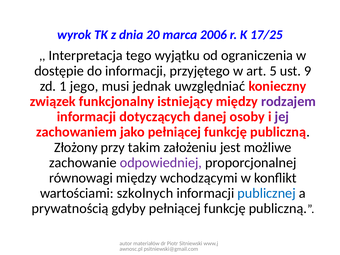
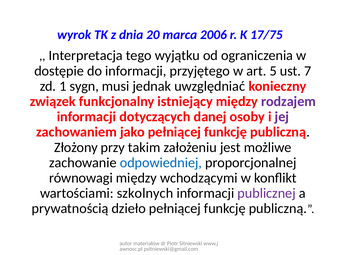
17/25: 17/25 -> 17/75
9: 9 -> 7
jego: jego -> sygn
odpowiedniej colour: purple -> blue
publicznej colour: blue -> purple
gdyby: gdyby -> dzieło
